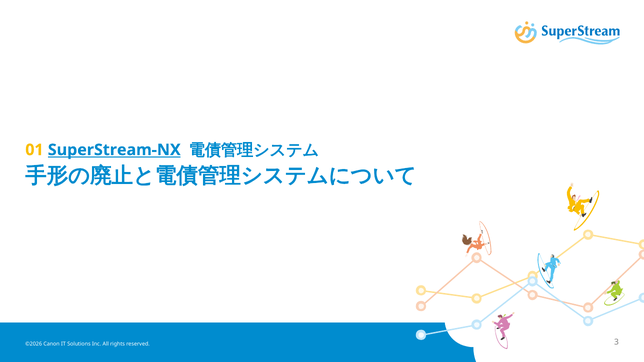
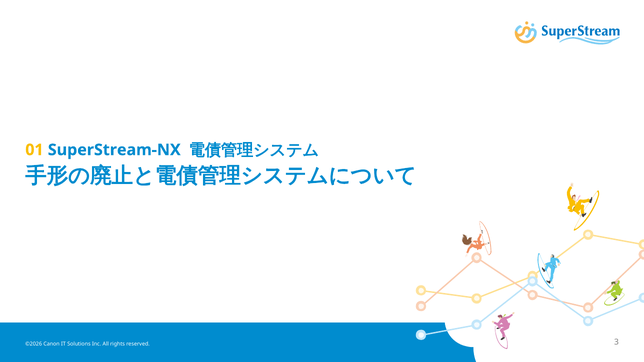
SuperStream-NX underline: present -> none
